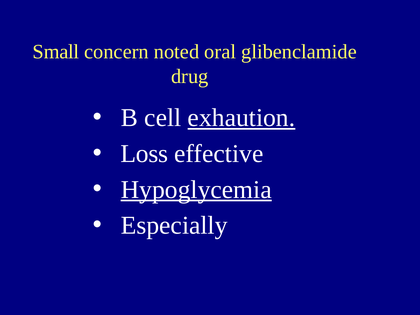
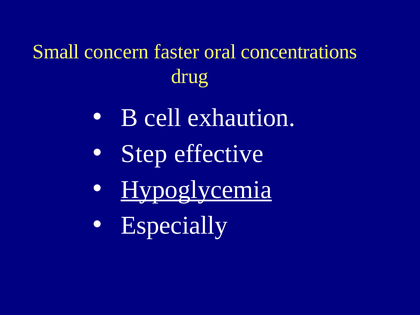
noted: noted -> faster
glibenclamide: glibenclamide -> concentrations
exhaution underline: present -> none
Loss: Loss -> Step
